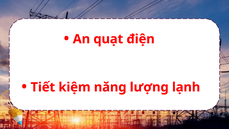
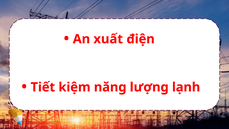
quạt: quạt -> xuất
